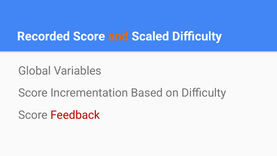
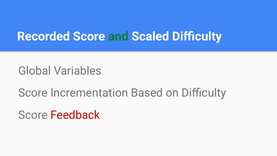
and colour: orange -> green
